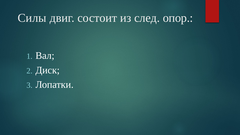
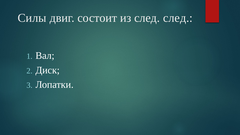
след опор: опор -> след
